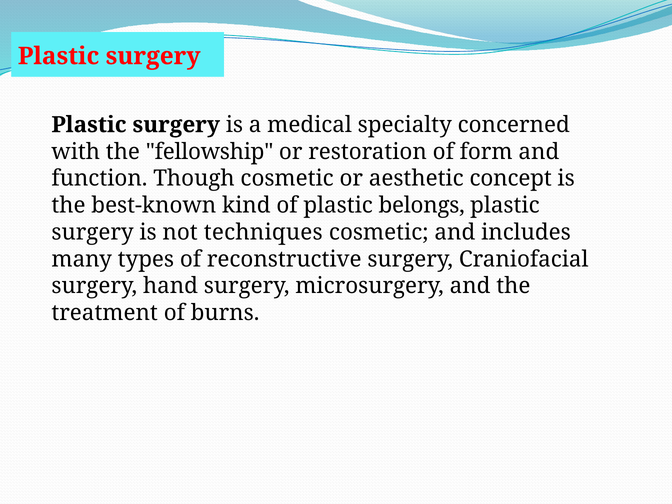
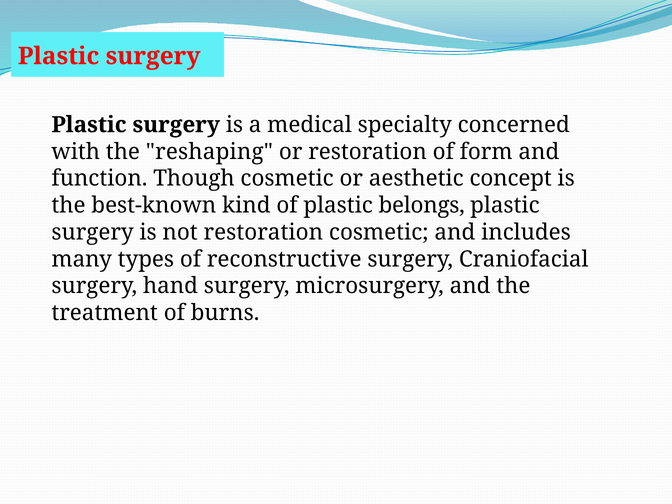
fellowship: fellowship -> reshaping
not techniques: techniques -> restoration
